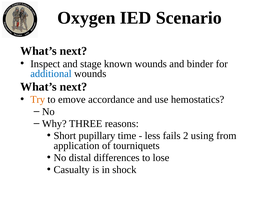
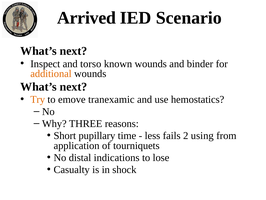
Oxygen: Oxygen -> Arrived
stage: stage -> torso
additional colour: blue -> orange
accordance: accordance -> tranexamic
differences: differences -> indications
